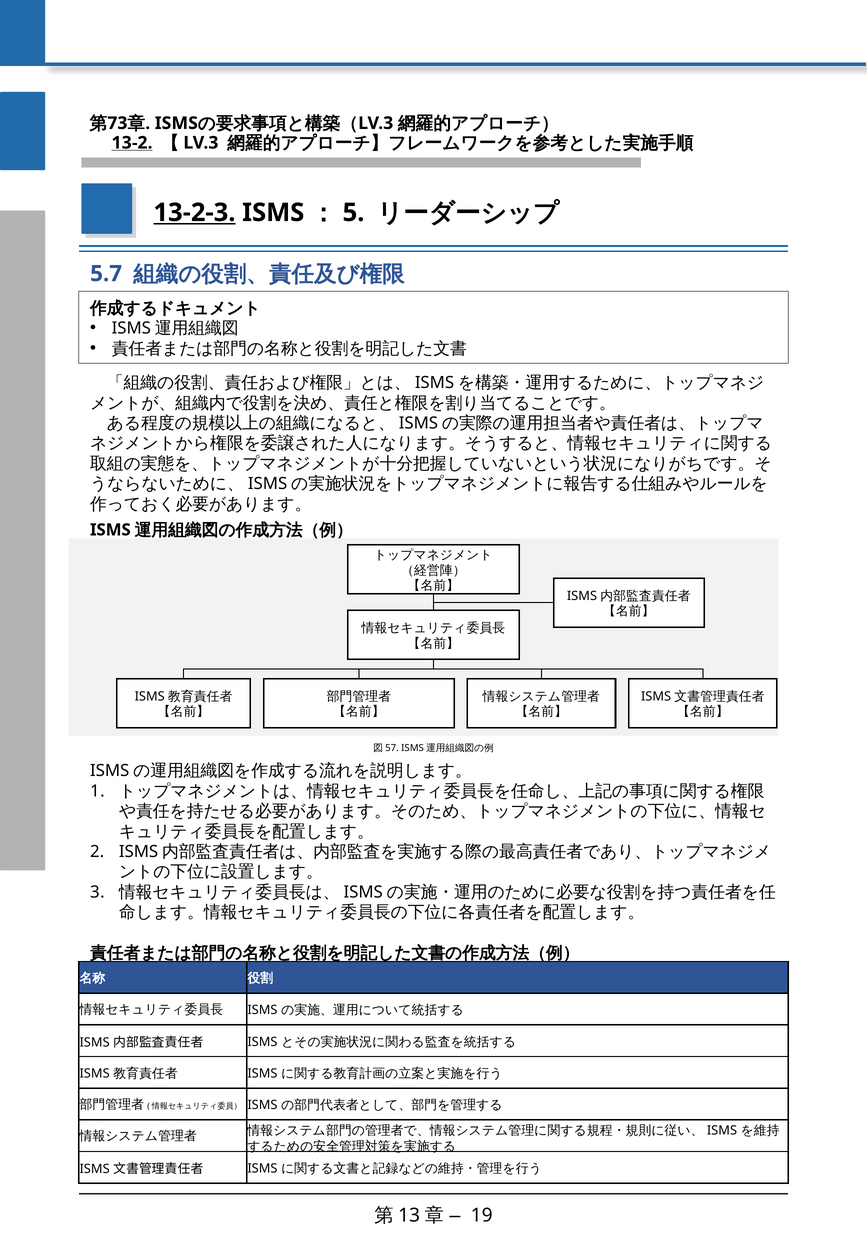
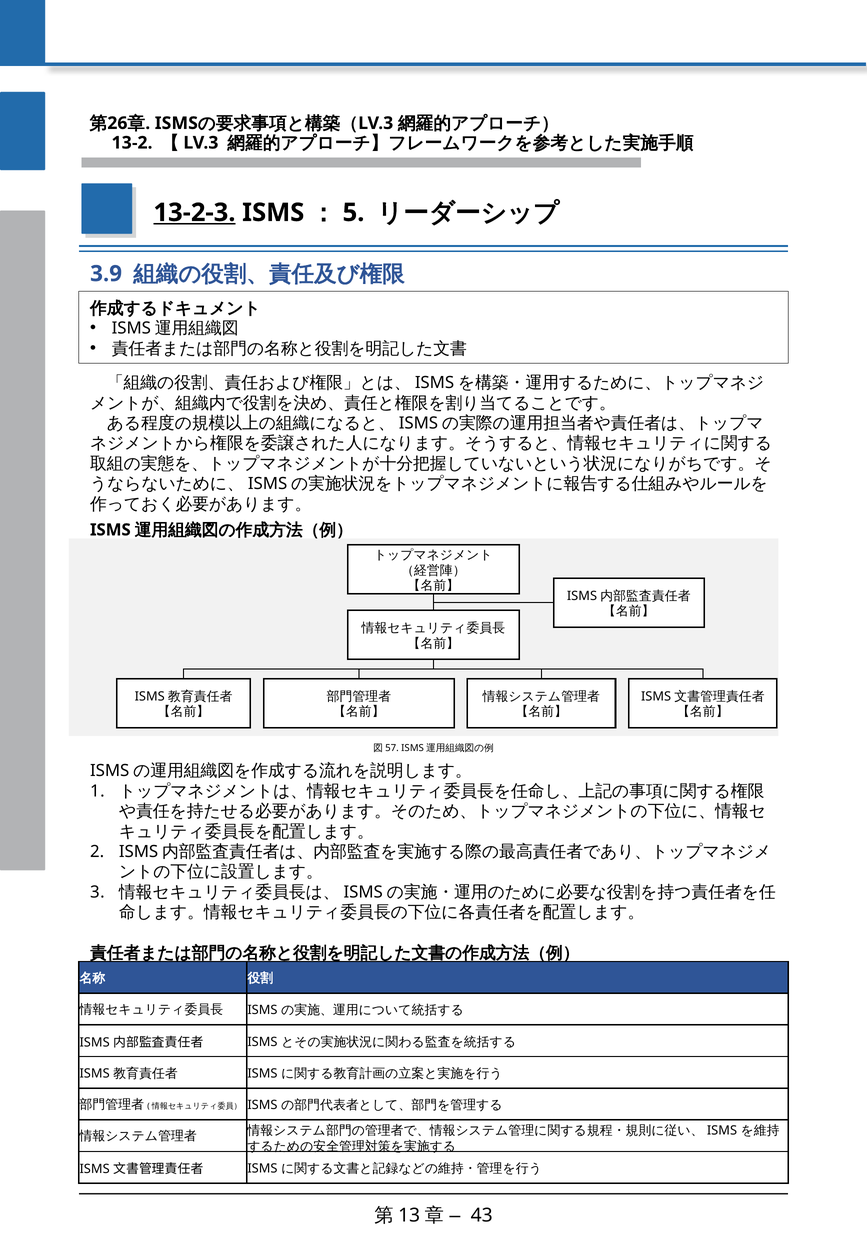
73: 73 -> 26
13-2 underline: present -> none
5.7: 5.7 -> 3.9
19: 19 -> 43
